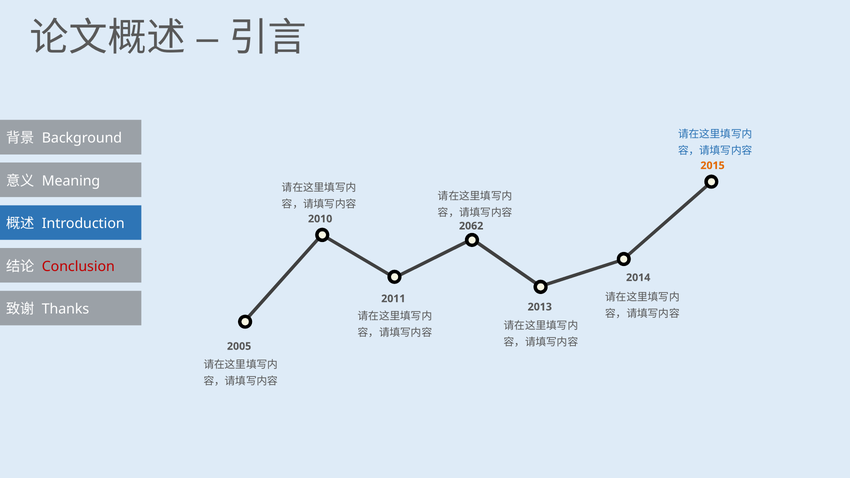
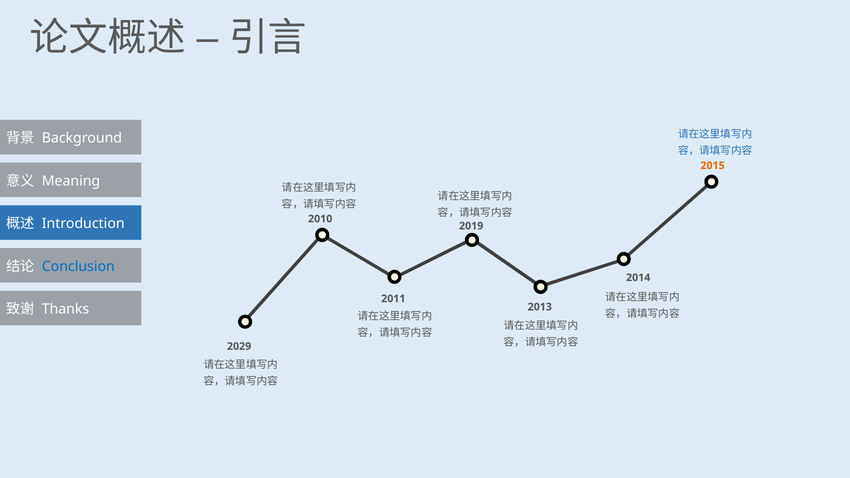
2062: 2062 -> 2019
Conclusion colour: red -> blue
2005: 2005 -> 2029
